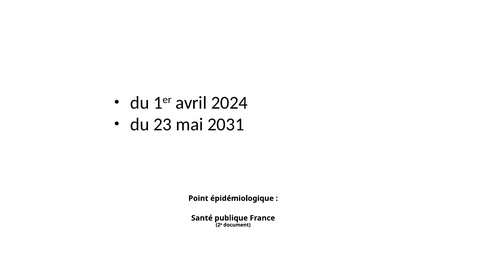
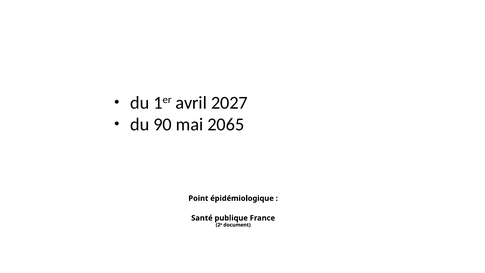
2024: 2024 -> 2027
23: 23 -> 90
2031: 2031 -> 2065
